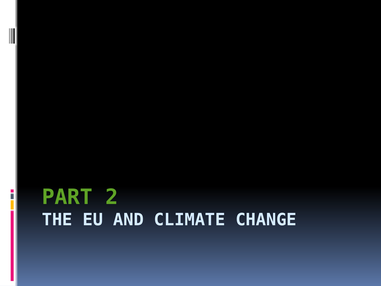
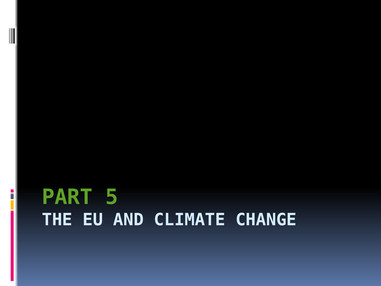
2: 2 -> 5
